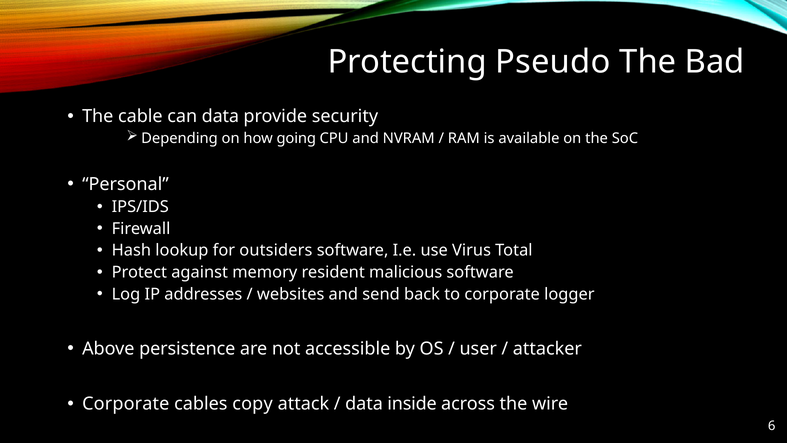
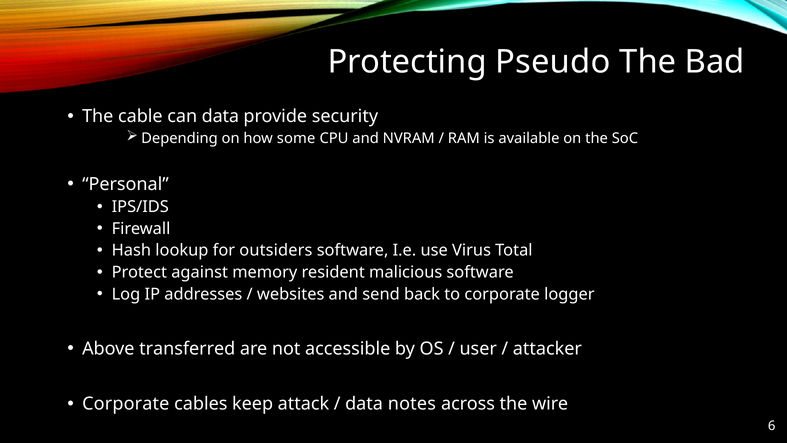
going: going -> some
persistence: persistence -> transferred
copy: copy -> keep
inside: inside -> notes
